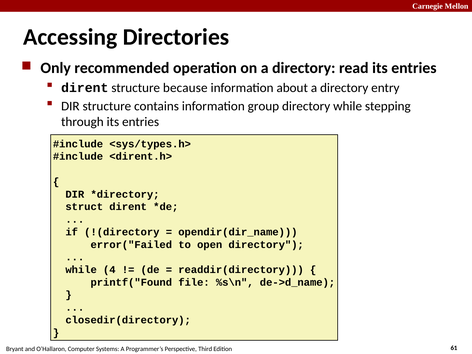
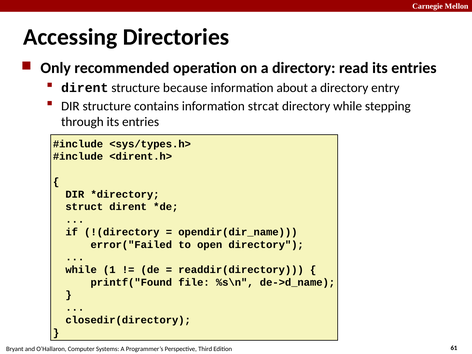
group: group -> strcat
4: 4 -> 1
